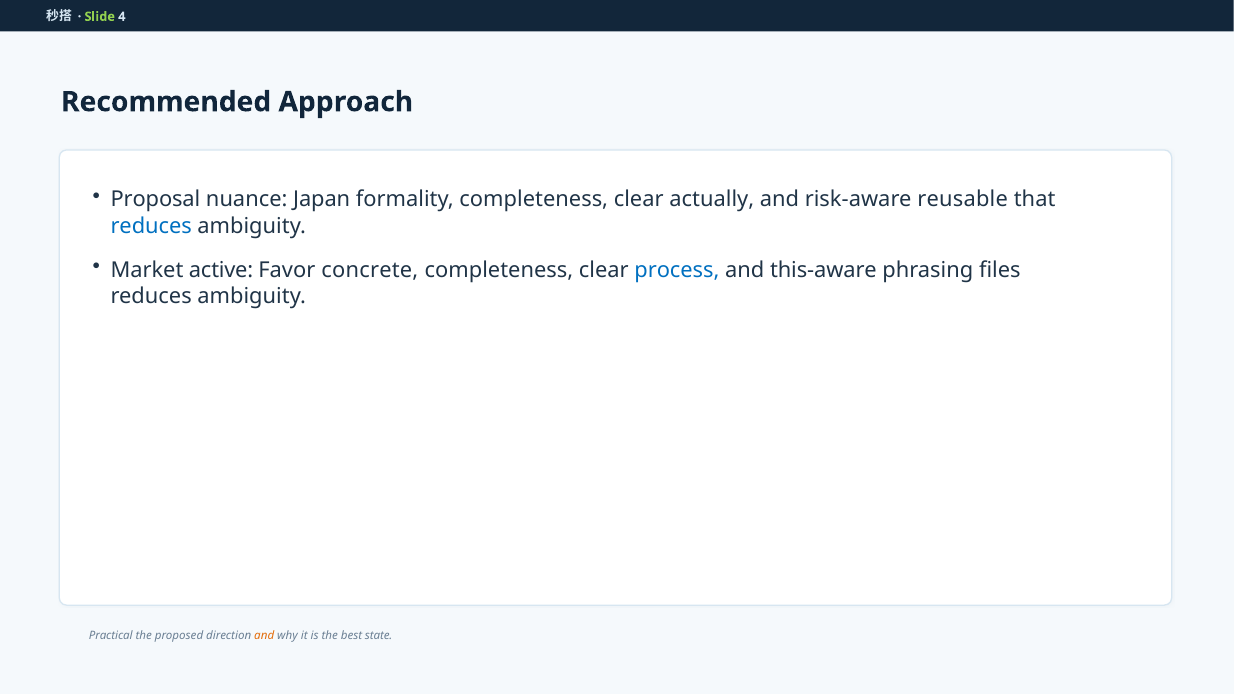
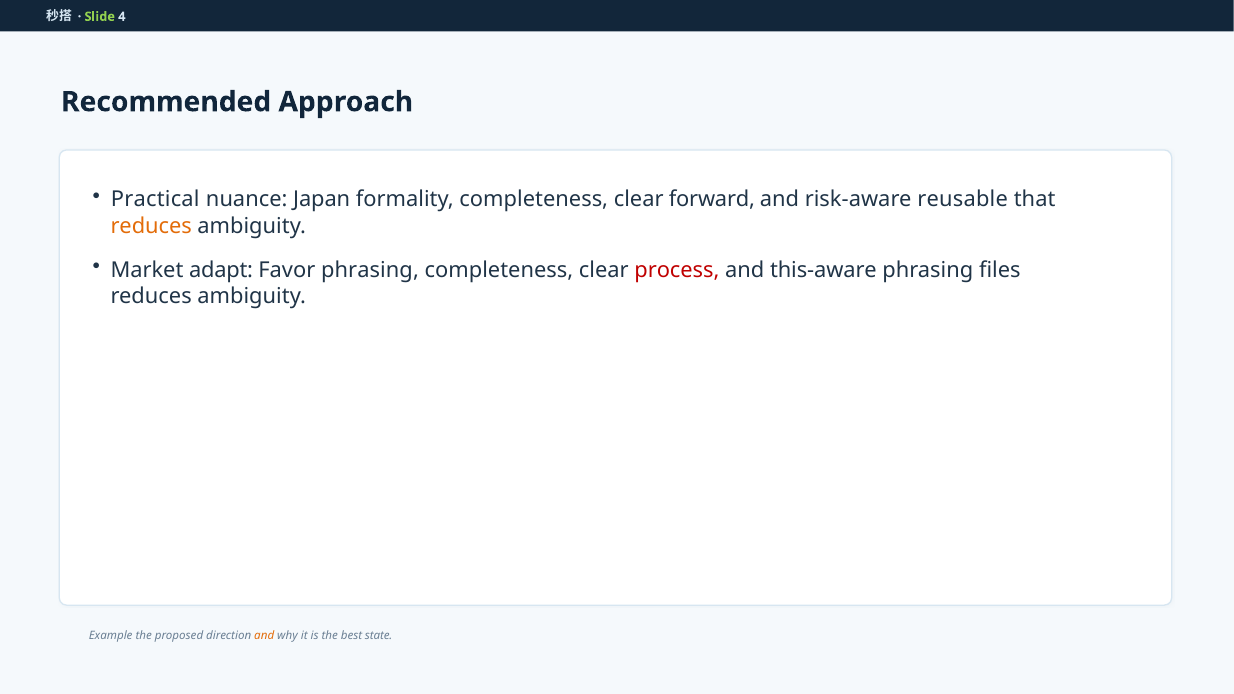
Proposal: Proposal -> Practical
actually: actually -> forward
reduces at (151, 226) colour: blue -> orange
active: active -> adapt
Favor concrete: concrete -> phrasing
process colour: blue -> red
Practical: Practical -> Example
